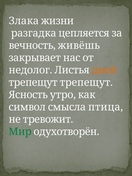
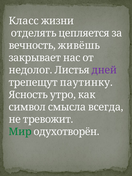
Злака: Злака -> Класс
разгадка: разгадка -> отделять
дней colour: orange -> purple
трепещут трепещут: трепещут -> паутинку
птица: птица -> всегда
